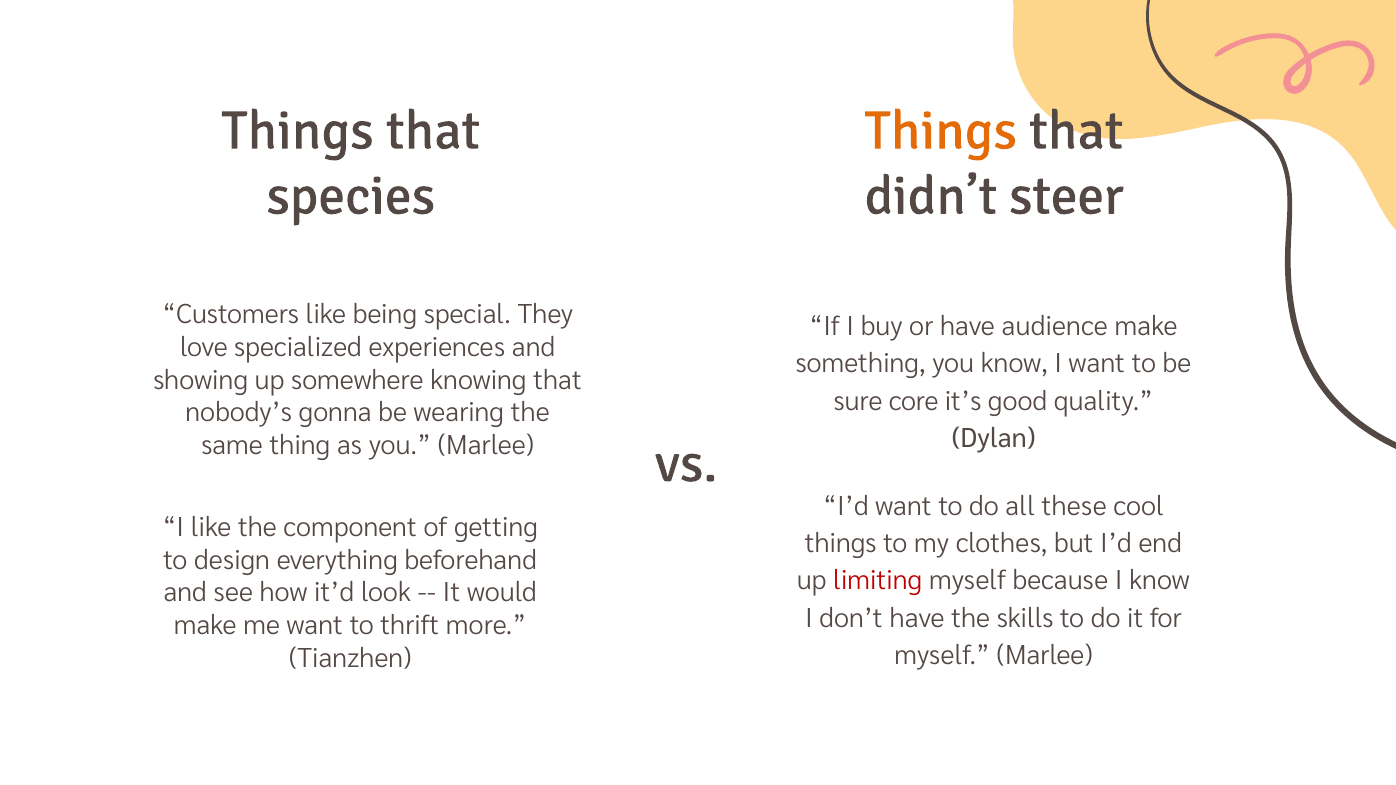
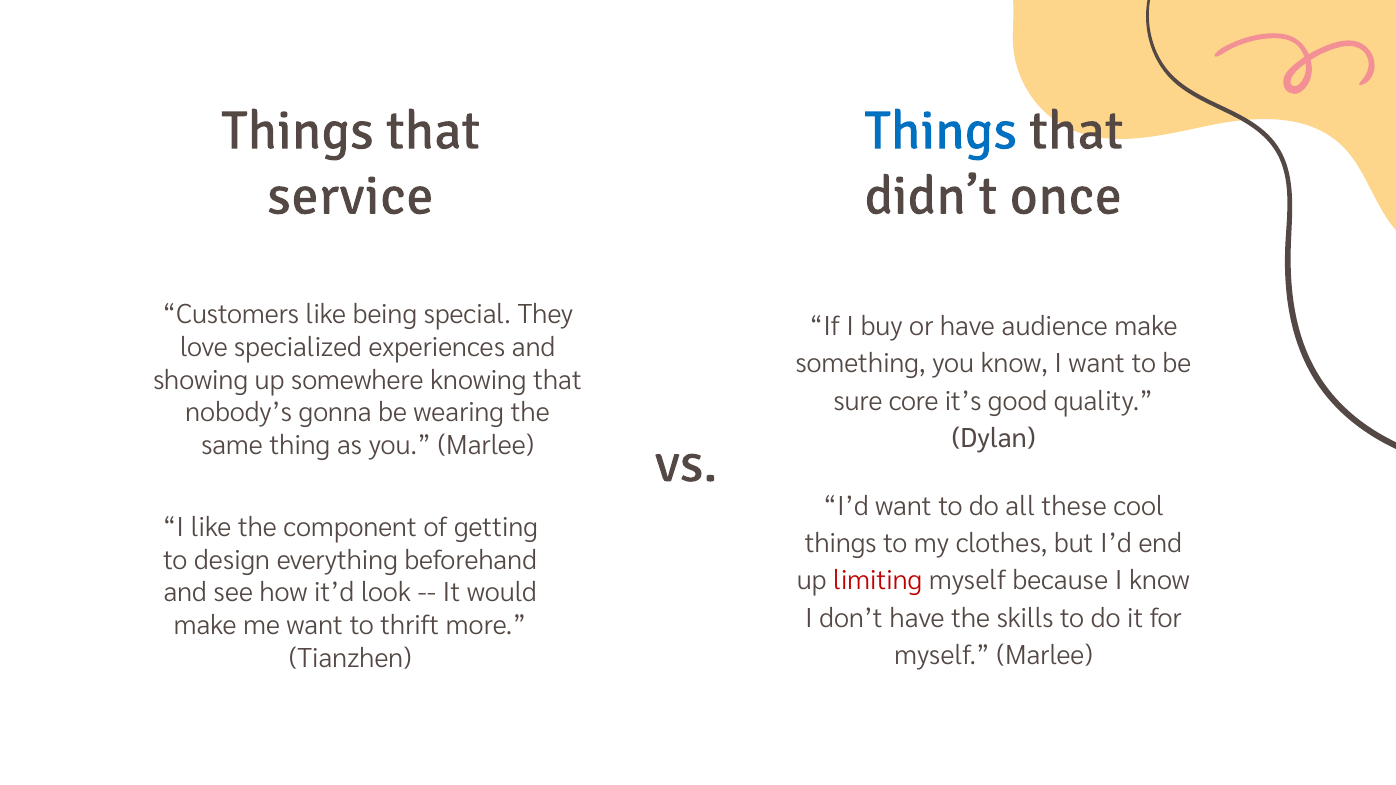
Things at (941, 131) colour: orange -> blue
species: species -> service
steer: steer -> once
